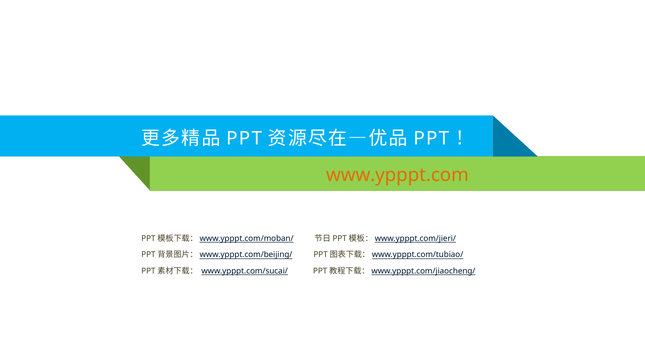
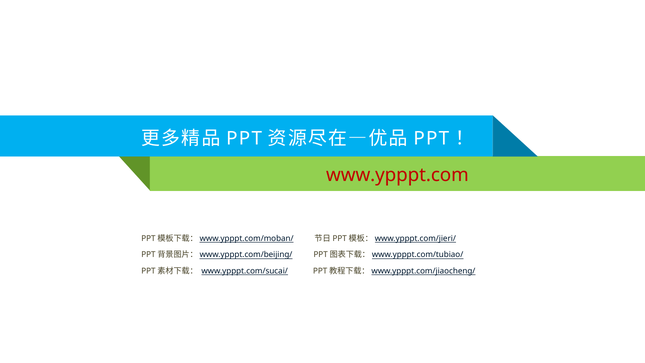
www.ypppt.com colour: orange -> red
